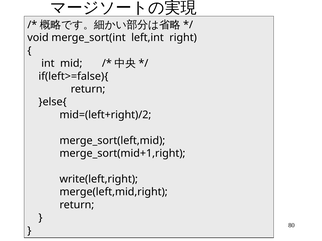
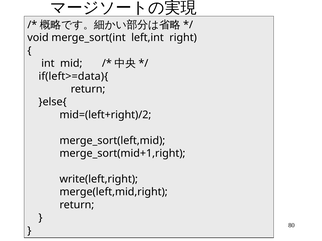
if(left>=false){: if(left>=false){ -> if(left>=data){
